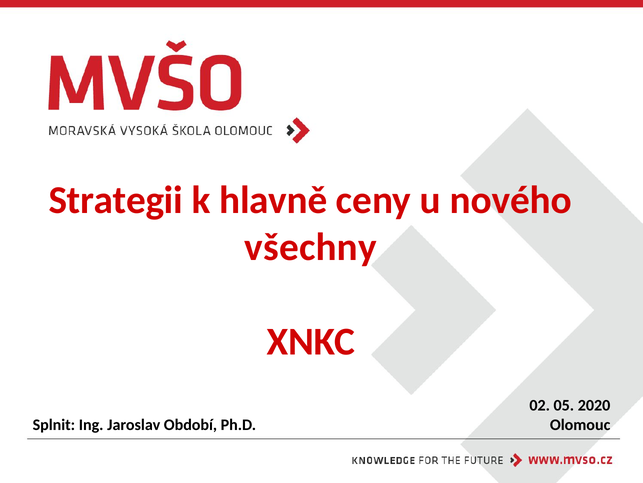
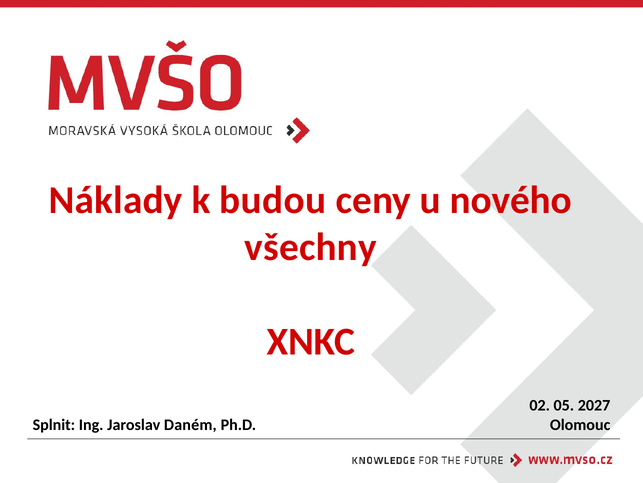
Strategii: Strategii -> Náklady
hlavně: hlavně -> budou
2020: 2020 -> 2027
Období: Období -> Daném
